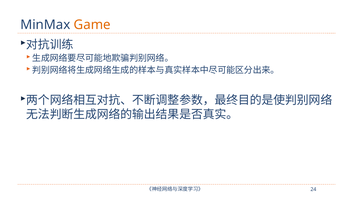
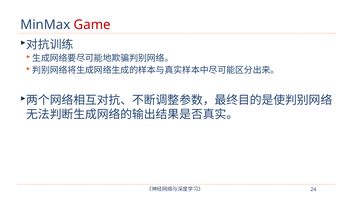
Game colour: orange -> red
